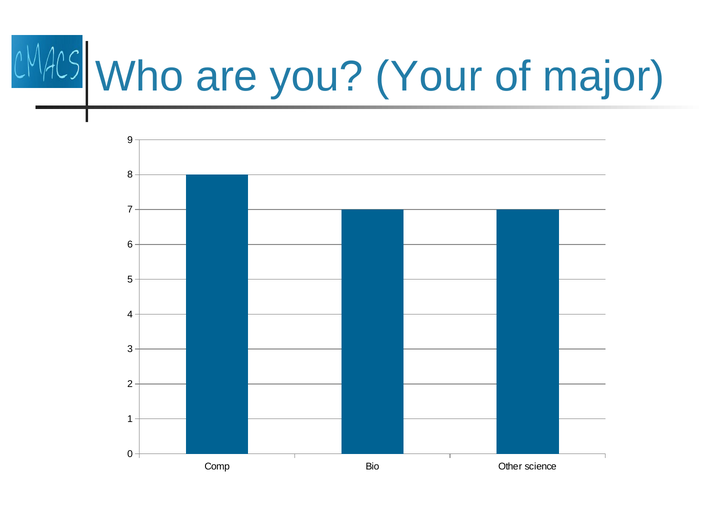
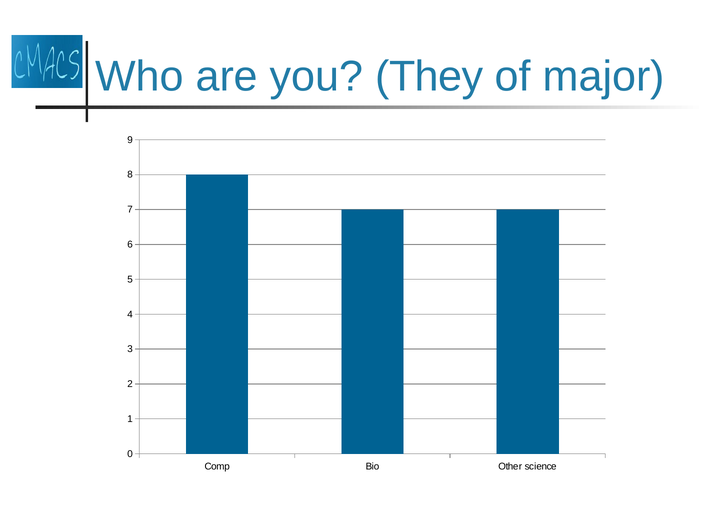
Your: Your -> They
